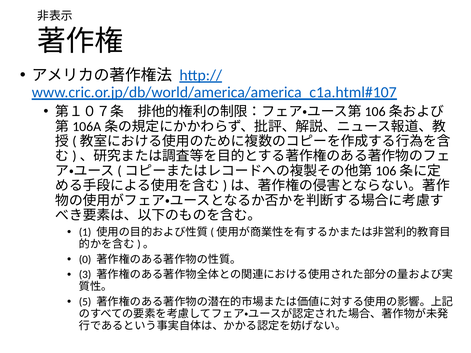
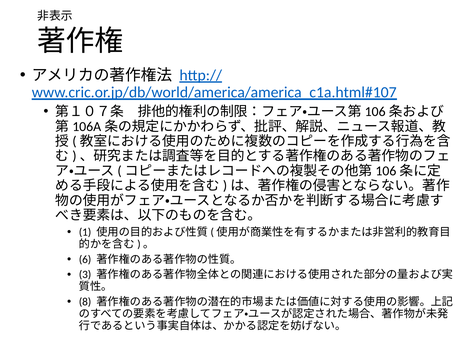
0: 0 -> 6
5: 5 -> 8
